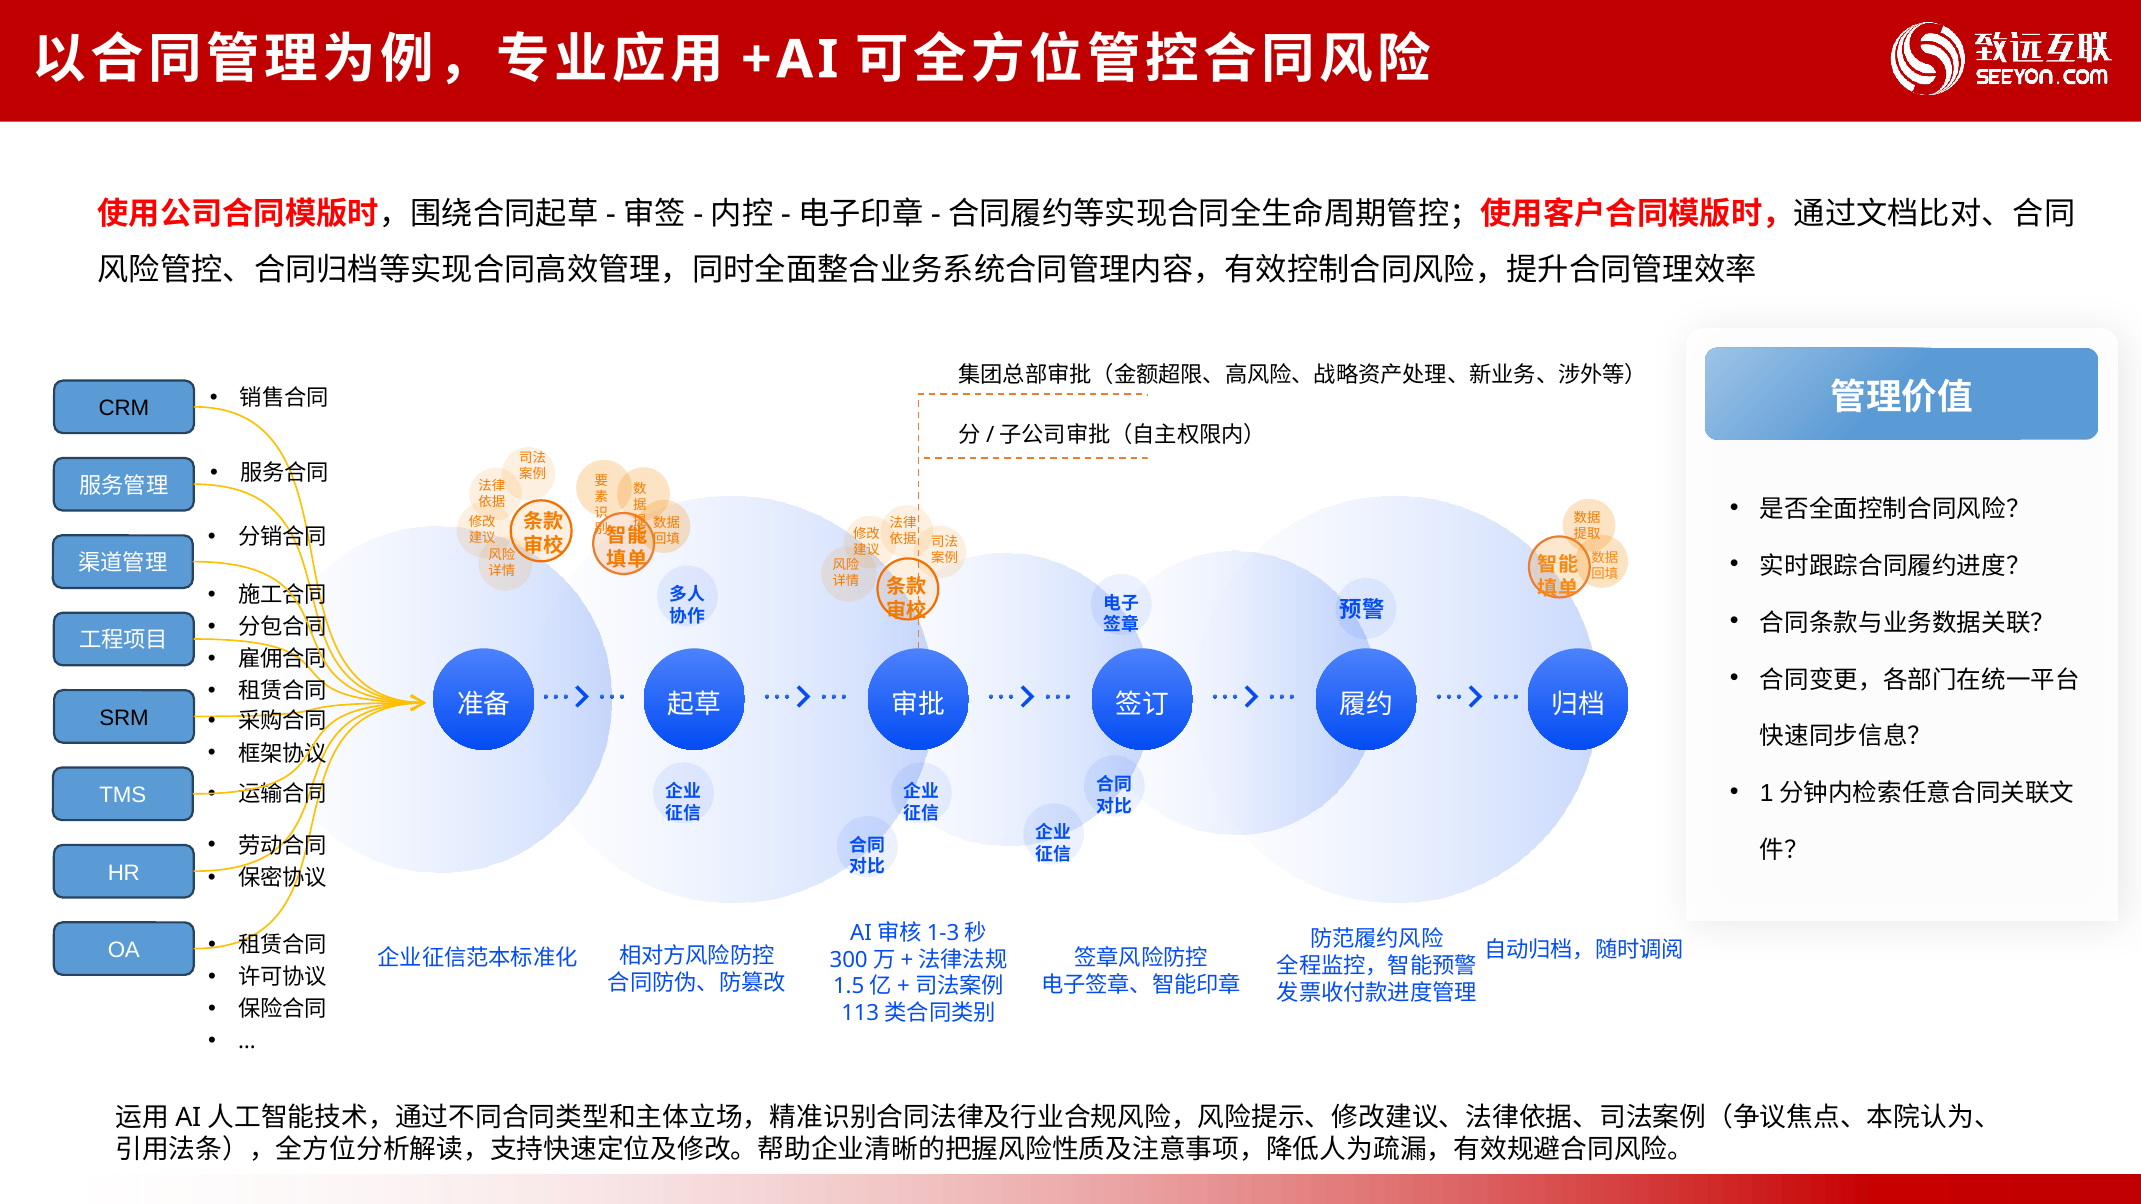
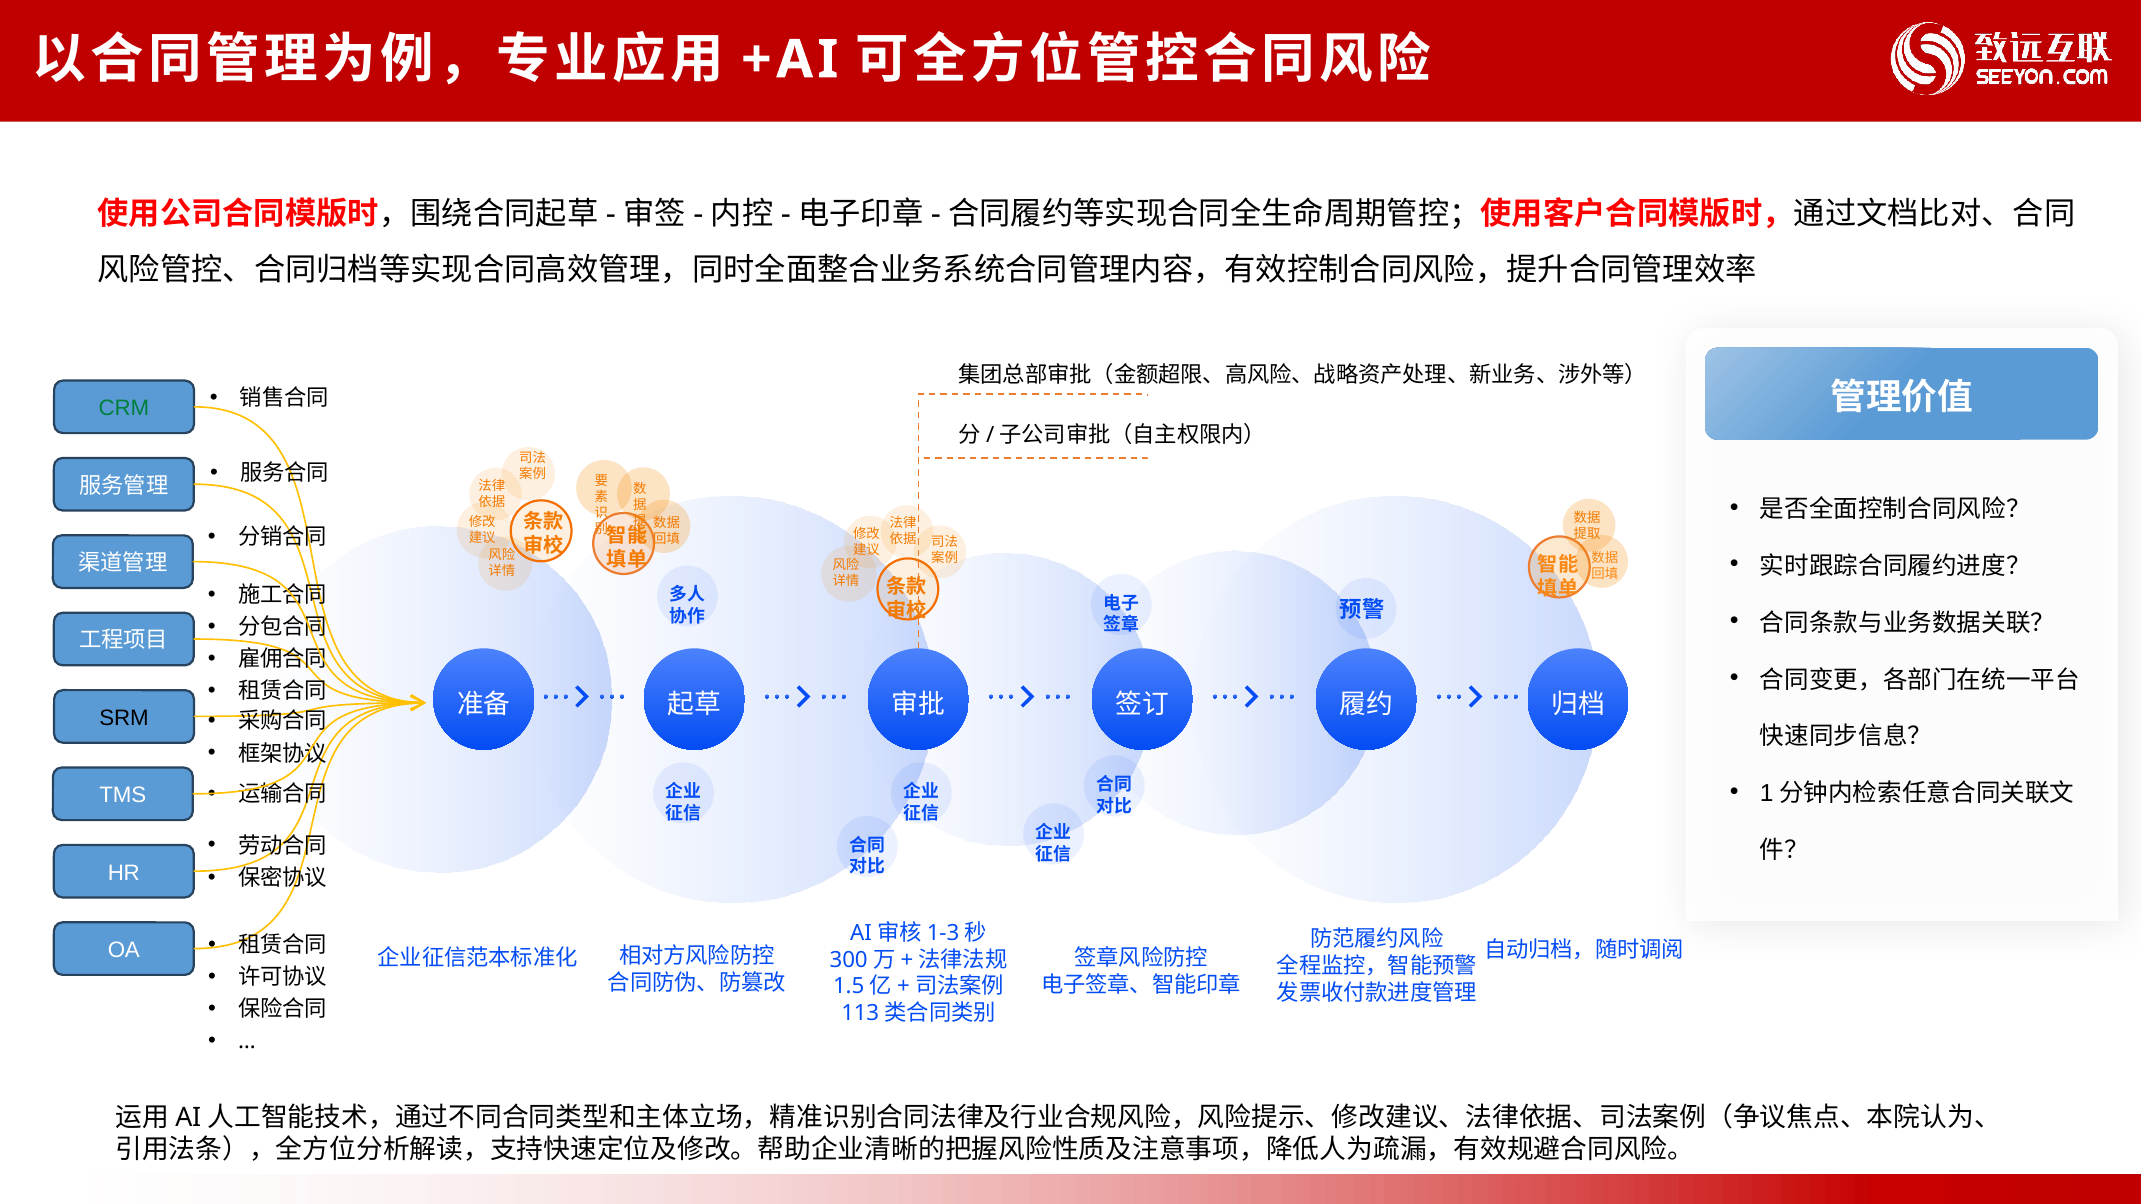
CRM colour: black -> green
